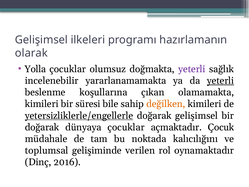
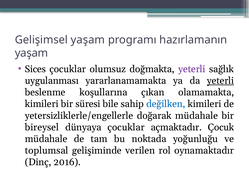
Gelişimsel ilkeleri: ilkeleri -> yaşam
olarak at (31, 53): olarak -> yaşam
Yolla: Yolla -> Sices
incelenebilir: incelenebilir -> uygulanması
değilken colour: orange -> blue
yetersizliklerle/engellerle underline: present -> none
doğarak gelişimsel: gelişimsel -> müdahale
doğarak at (42, 127): doğarak -> bireysel
kalıcılığını: kalıcılığını -> yoğunluğu
